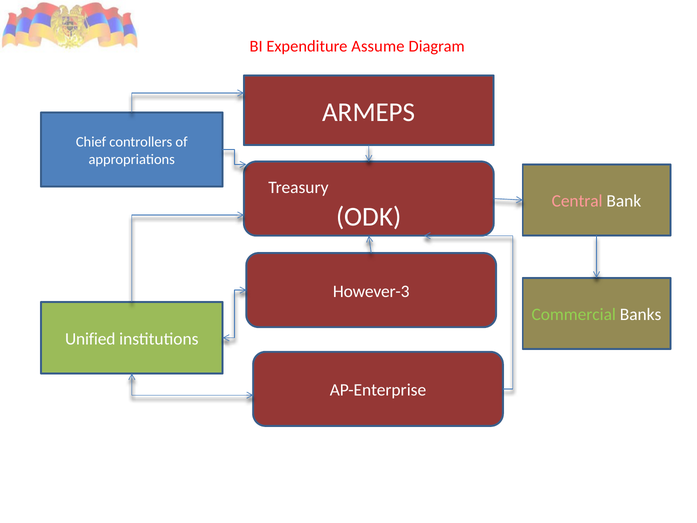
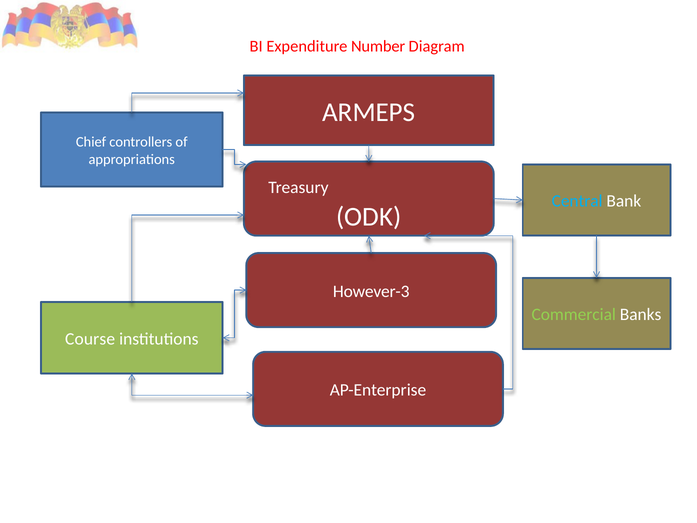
Assume: Assume -> Number
Central colour: pink -> light blue
Unified: Unified -> Course
